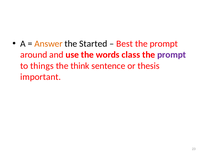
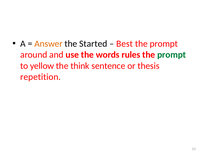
class: class -> rules
prompt at (172, 55) colour: purple -> green
things: things -> yellow
important: important -> repetition
